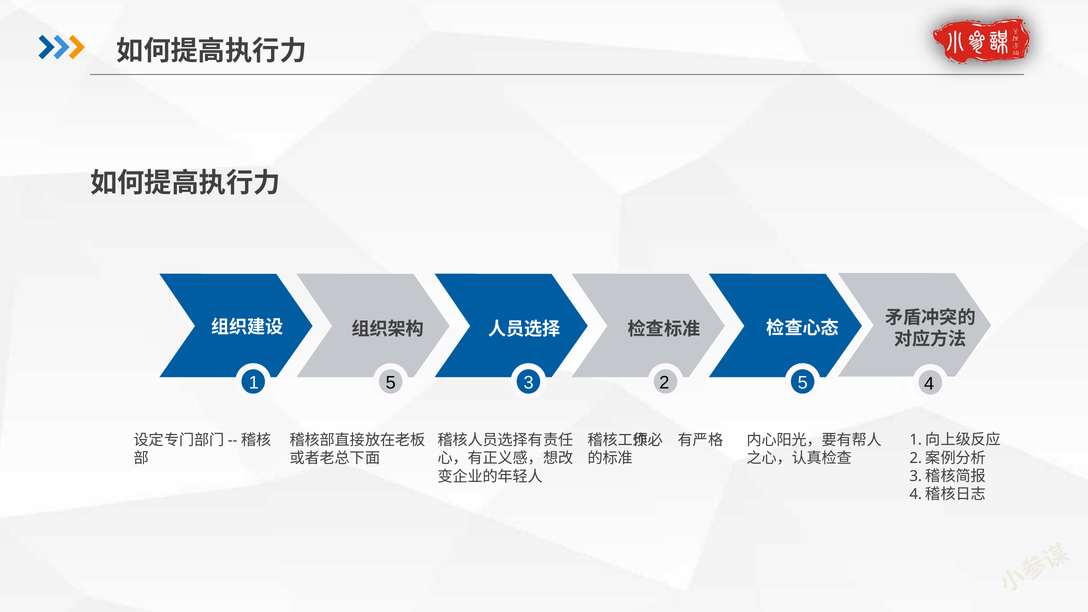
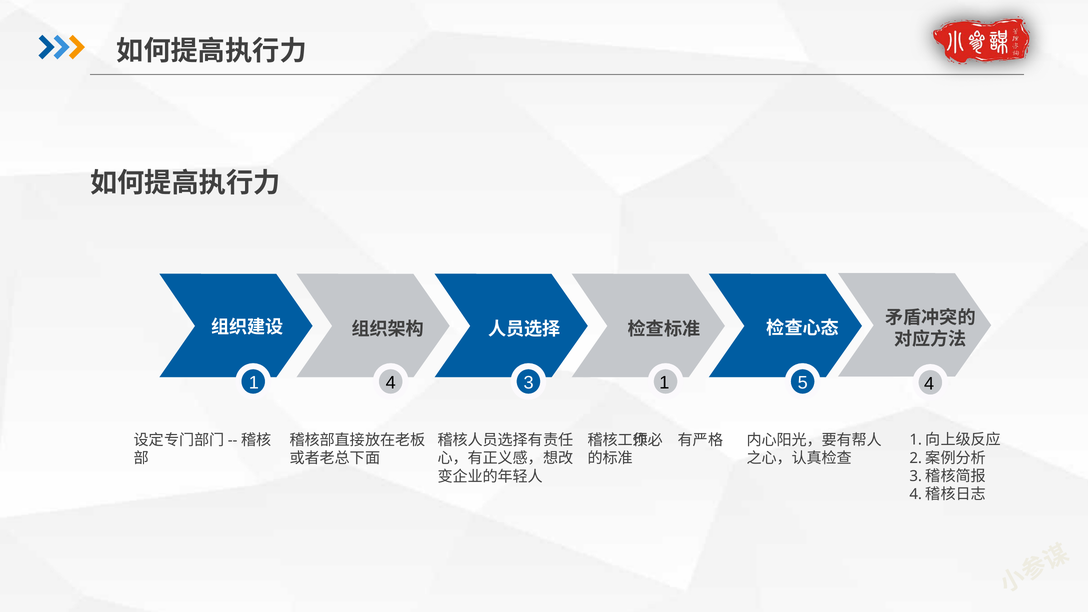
1 5: 5 -> 4
3 2: 2 -> 1
